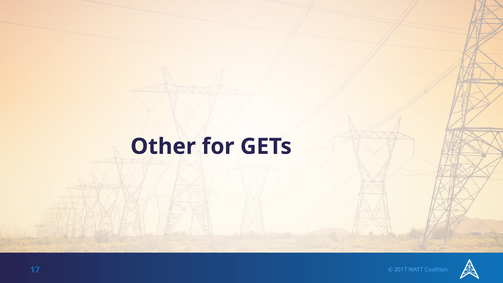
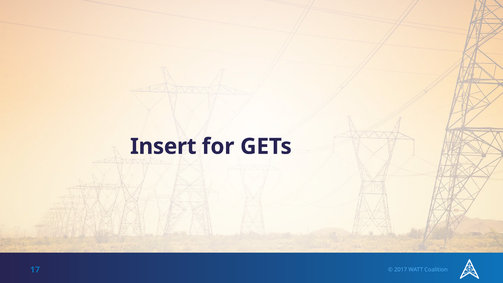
Other: Other -> Insert
